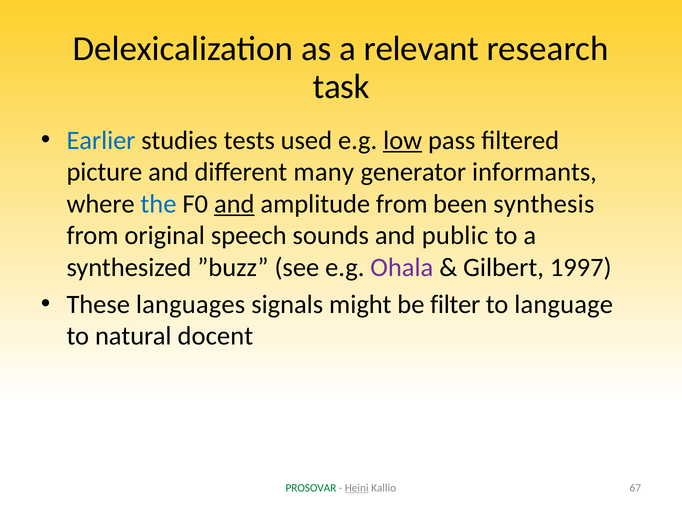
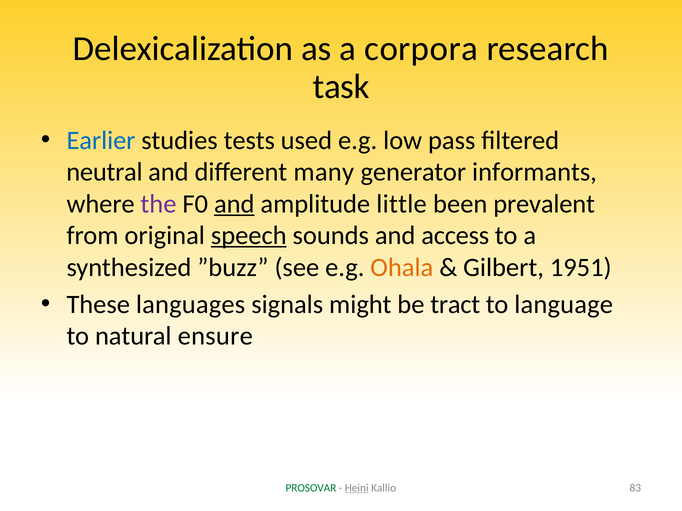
relevant: relevant -> corpora
low underline: present -> none
picture: picture -> neutral
the colour: blue -> purple
amplitude from: from -> little
synthesis: synthesis -> prevalent
speech underline: none -> present
public: public -> access
Ohala colour: purple -> orange
1997: 1997 -> 1951
filter: filter -> tract
docent: docent -> ensure
67: 67 -> 83
